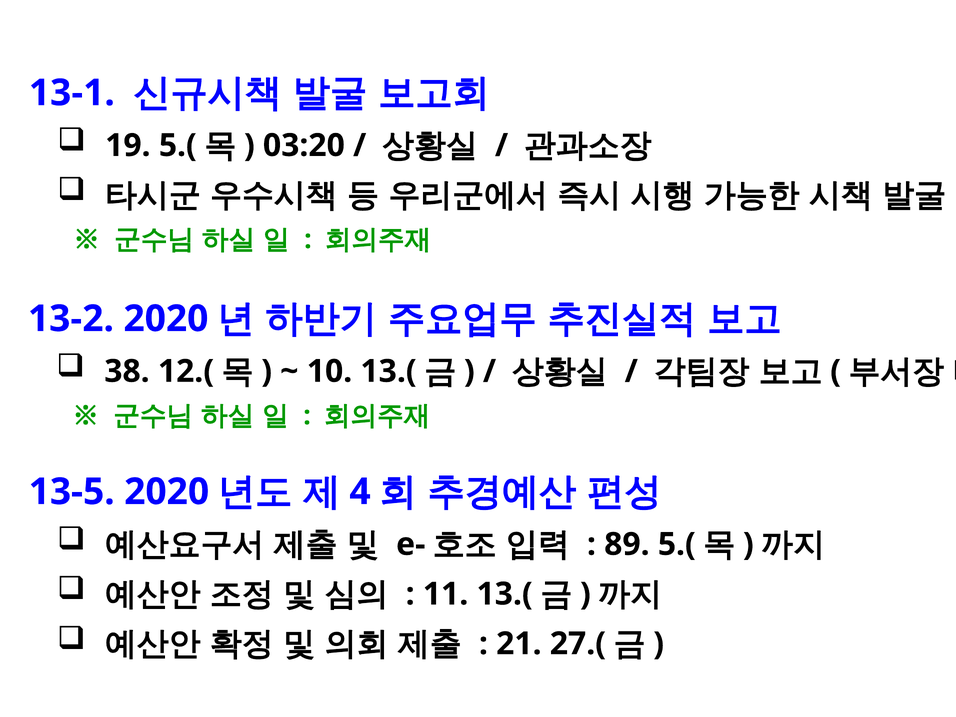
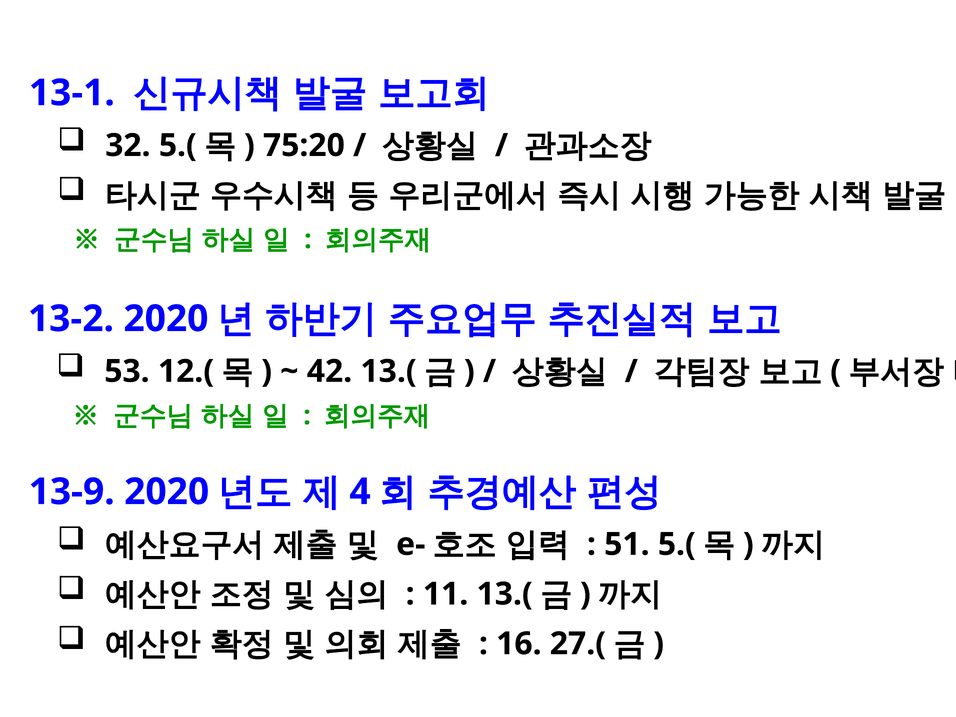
19: 19 -> 32
03:20: 03:20 -> 75:20
38: 38 -> 53
10: 10 -> 42
13-5: 13-5 -> 13-9
89: 89 -> 51
21: 21 -> 16
